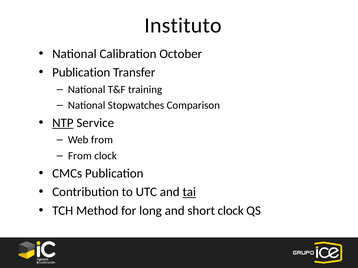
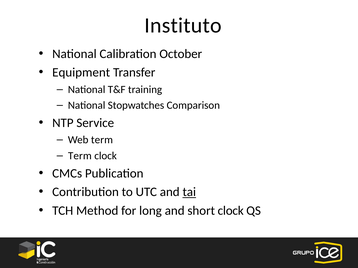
Publication at (81, 73): Publication -> Equipment
NTP underline: present -> none
Web from: from -> term
From at (80, 156): From -> Term
